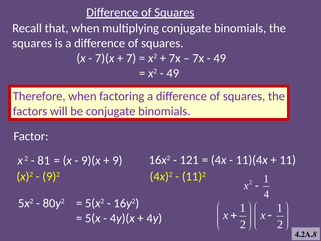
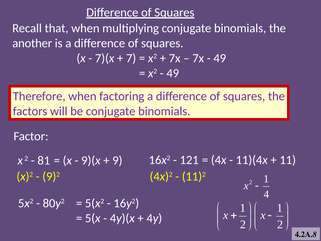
squares at (32, 43): squares -> another
